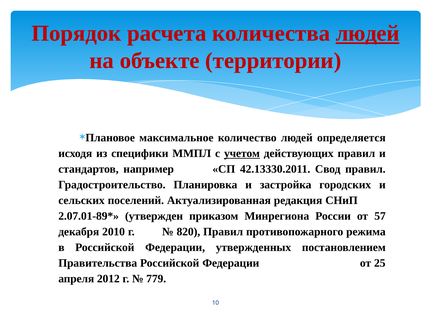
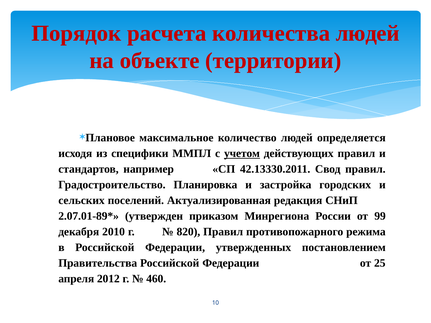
людей at (368, 33) underline: present -> none
57: 57 -> 99
779: 779 -> 460
